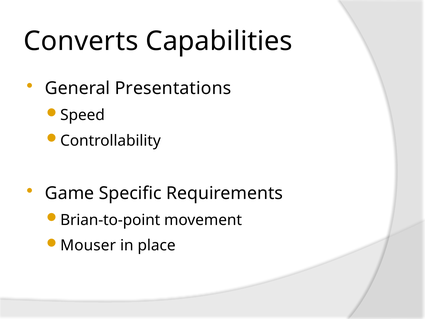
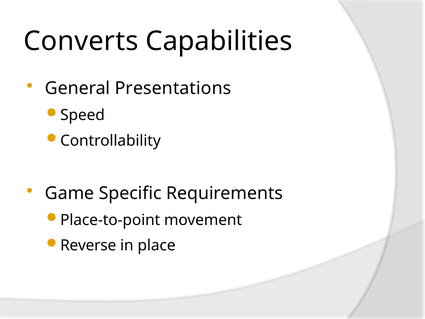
Brian-to-point: Brian-to-point -> Place-to-point
Mouser: Mouser -> Reverse
